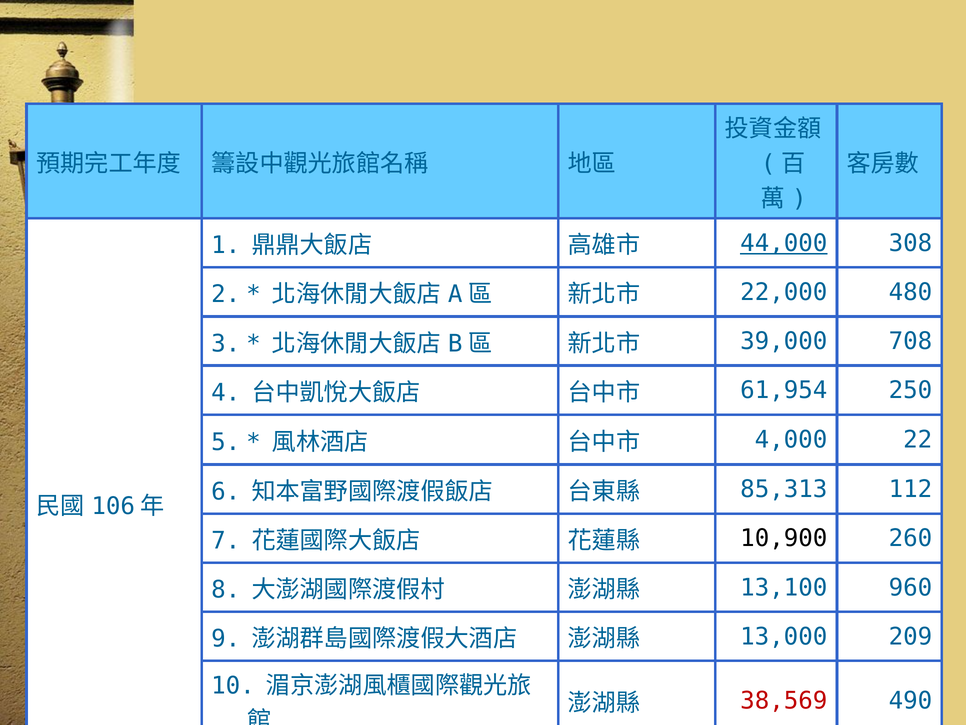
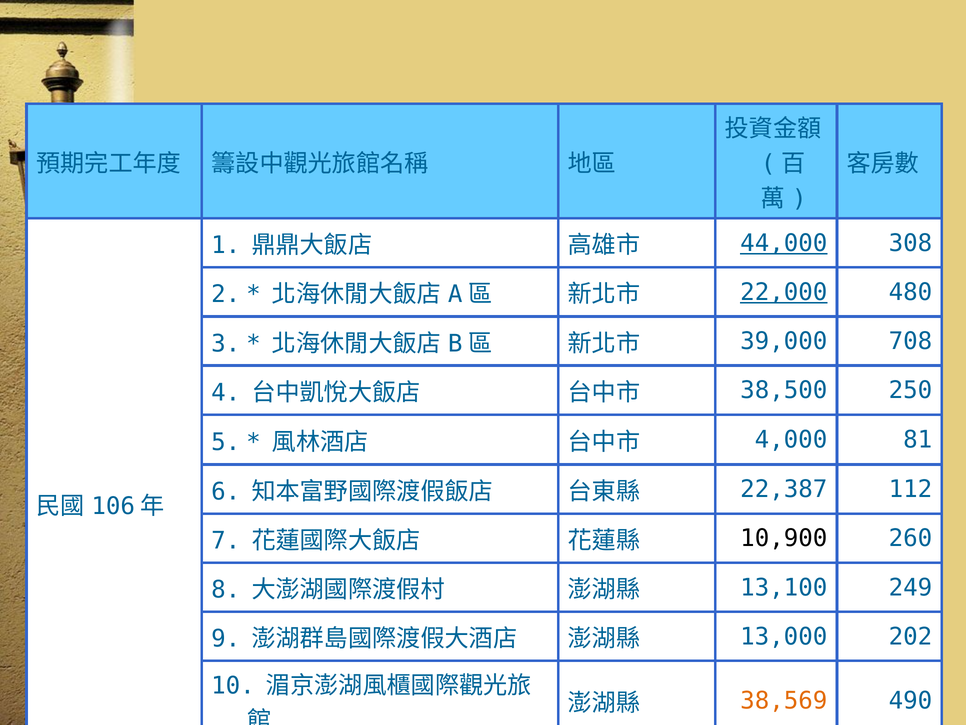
22,000 underline: none -> present
61,954: 61,954 -> 38,500
22: 22 -> 81
85,313: 85,313 -> 22,387
960: 960 -> 249
209: 209 -> 202
38,569 colour: red -> orange
